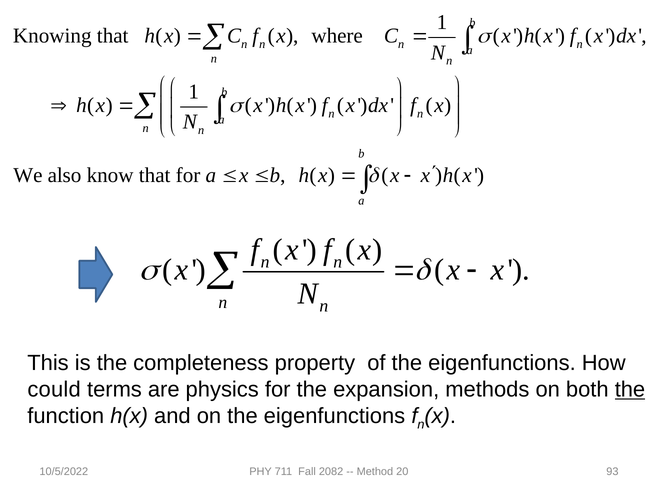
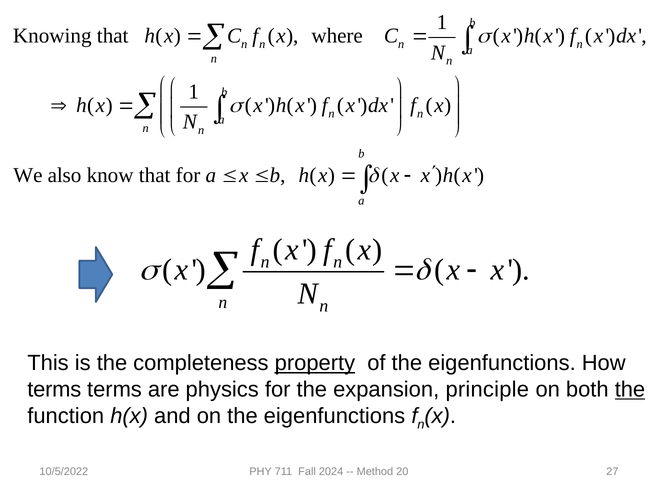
property underline: none -> present
could at (54, 389): could -> terms
methods: methods -> principle
2082: 2082 -> 2024
93: 93 -> 27
